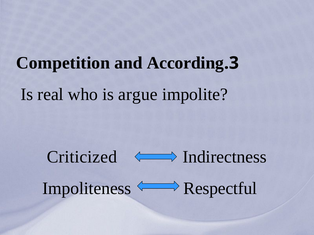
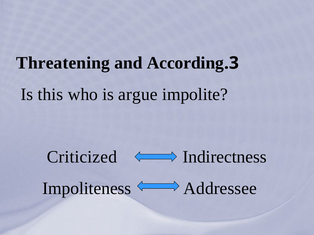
Competition: Competition -> Threatening
real: real -> this
Respectful: Respectful -> Addressee
